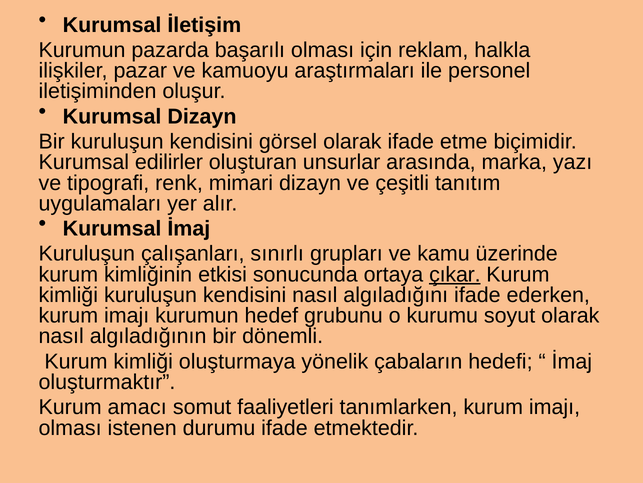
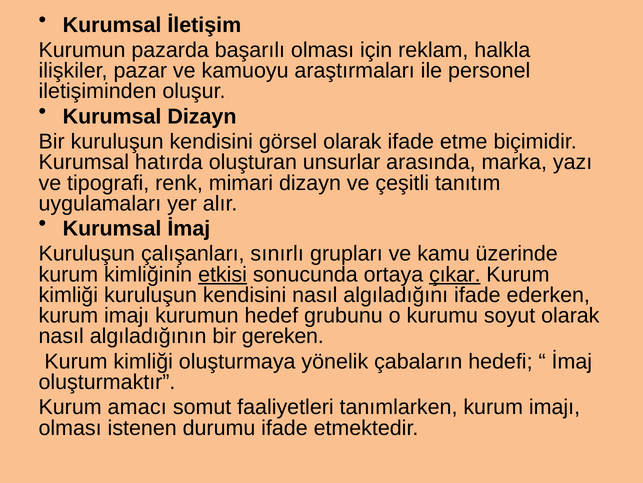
edilirler: edilirler -> hatırda
etkisi underline: none -> present
dönemli: dönemli -> gereken
